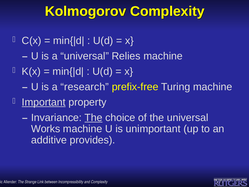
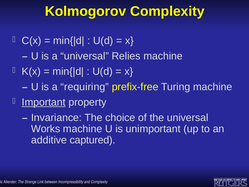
research: research -> requiring
The at (93, 117) underline: present -> none
provides: provides -> captured
